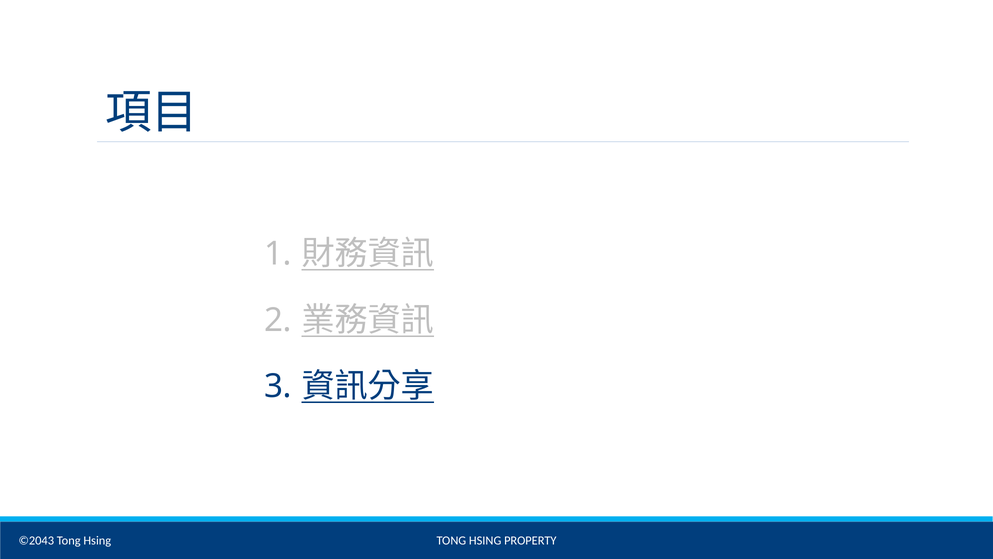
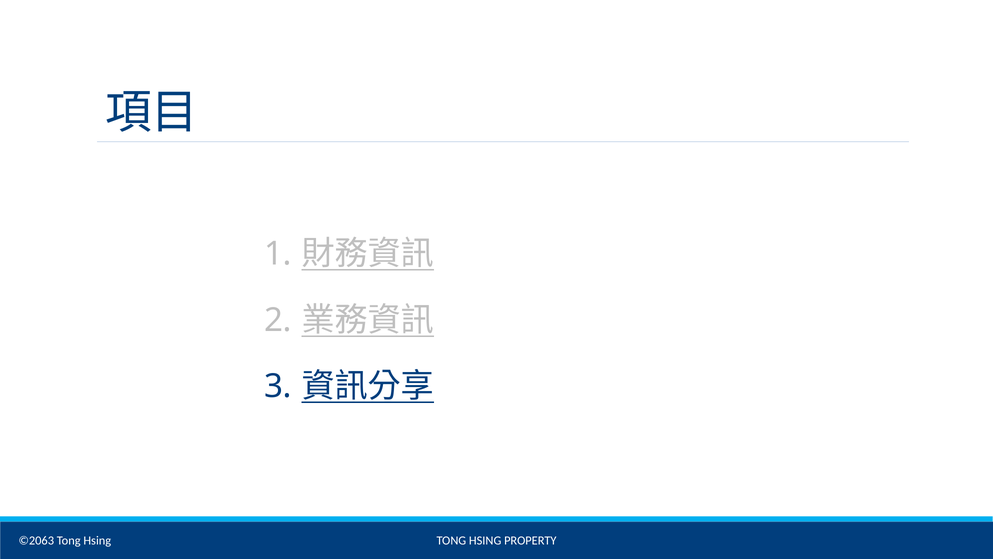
©2043: ©2043 -> ©2063
